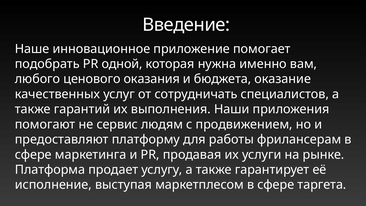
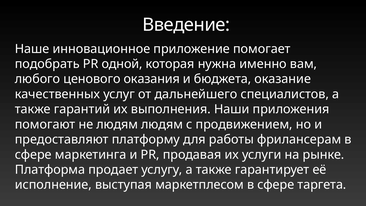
сотрудничать: сотрудничать -> дальнейшего
не сервис: сервис -> людям
